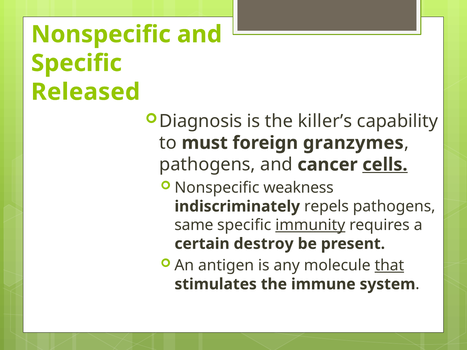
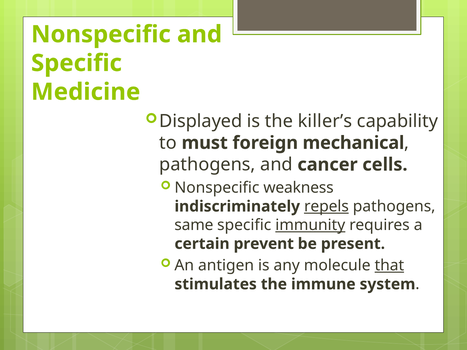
Released: Released -> Medicine
Diagnosis: Diagnosis -> Displayed
granzymes: granzymes -> mechanical
cells underline: present -> none
repels underline: none -> present
destroy: destroy -> prevent
